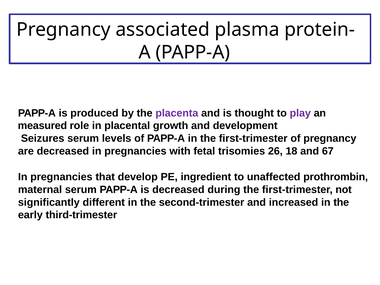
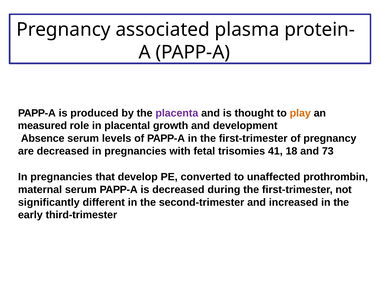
play colour: purple -> orange
Seizures: Seizures -> Absence
26: 26 -> 41
67: 67 -> 73
ingredient: ingredient -> converted
